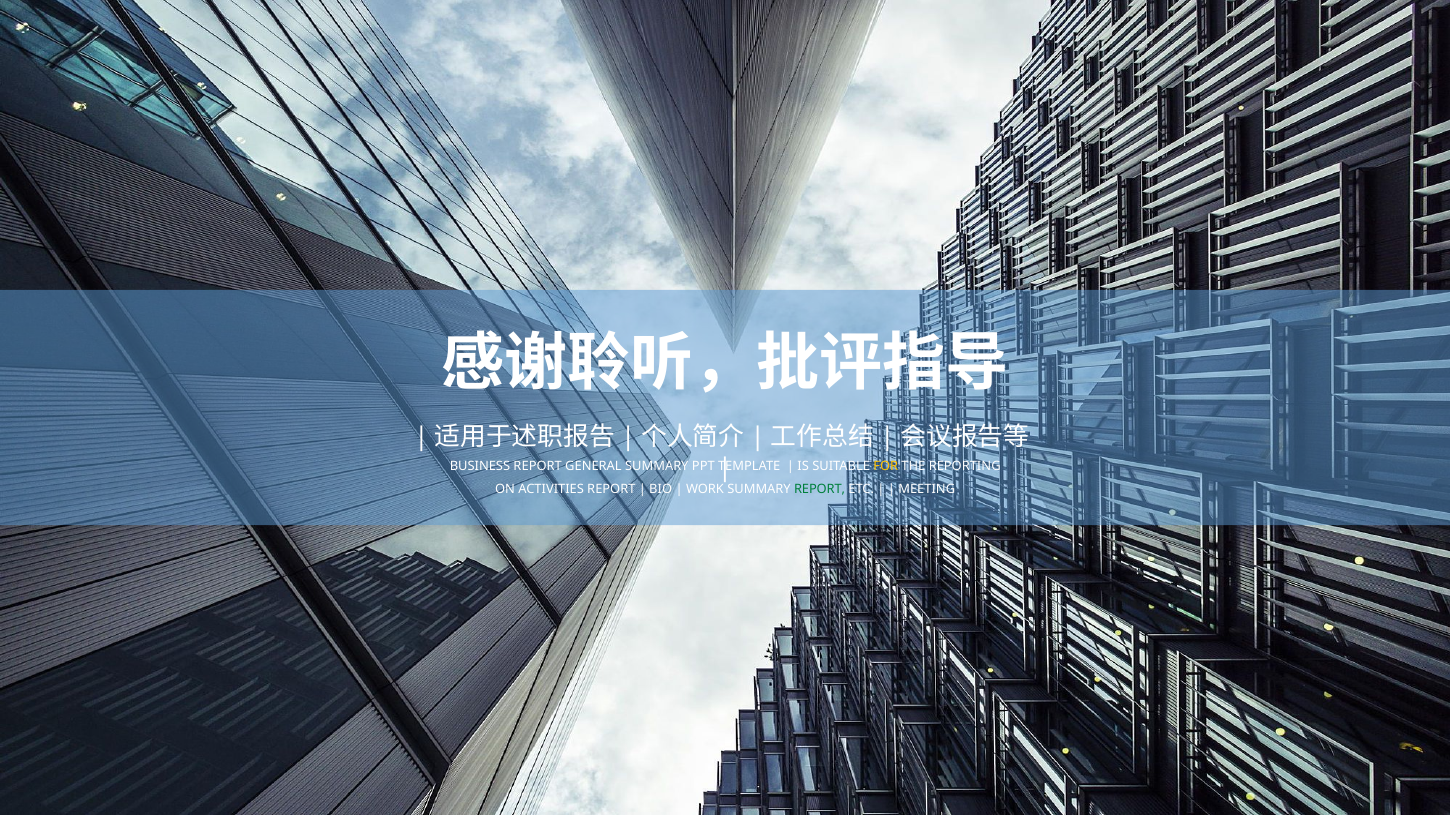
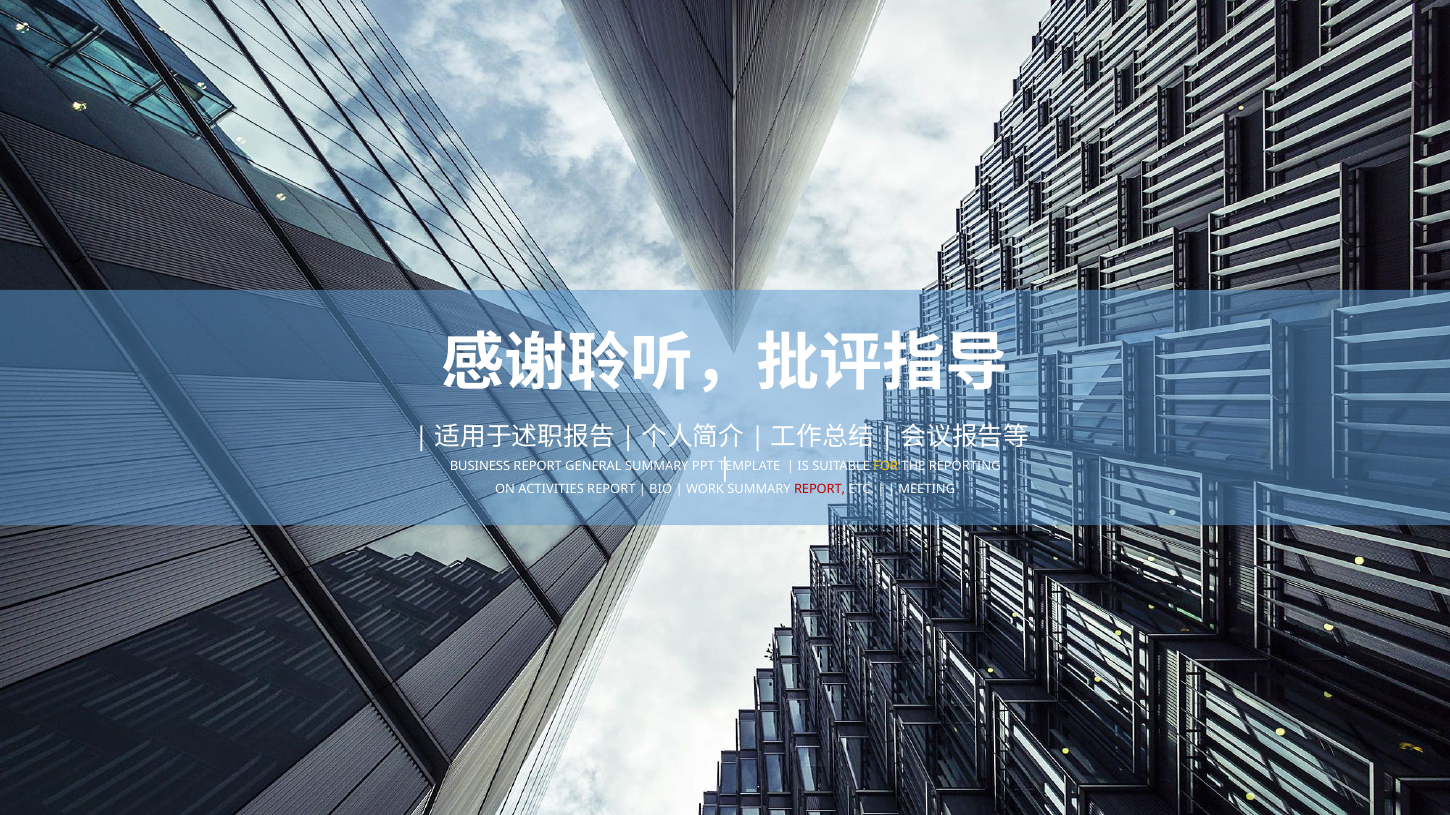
REPORT at (820, 489) colour: green -> red
